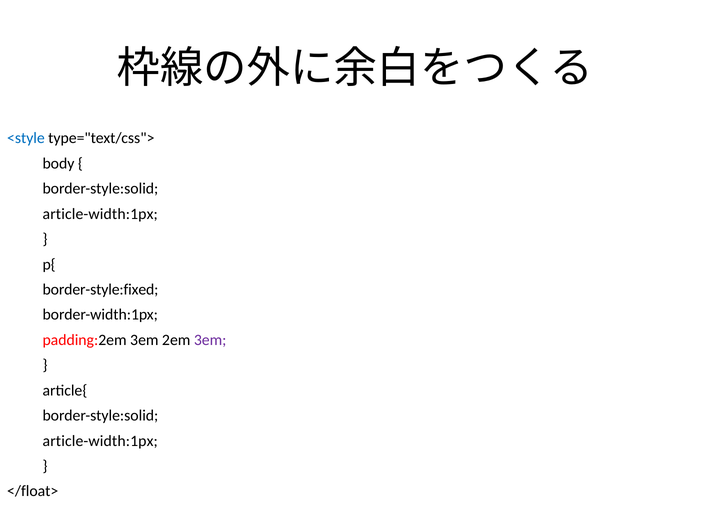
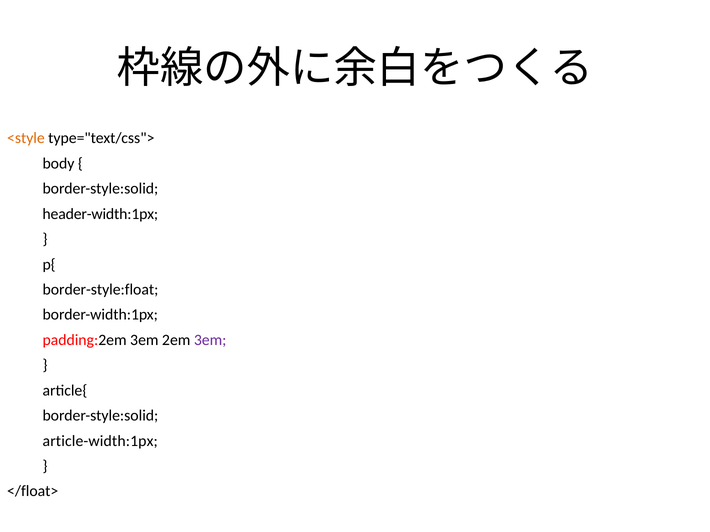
<style colour: blue -> orange
article-width:1px at (100, 214): article-width:1px -> header-width:1px
border-style:fixed: border-style:fixed -> border-style:float
